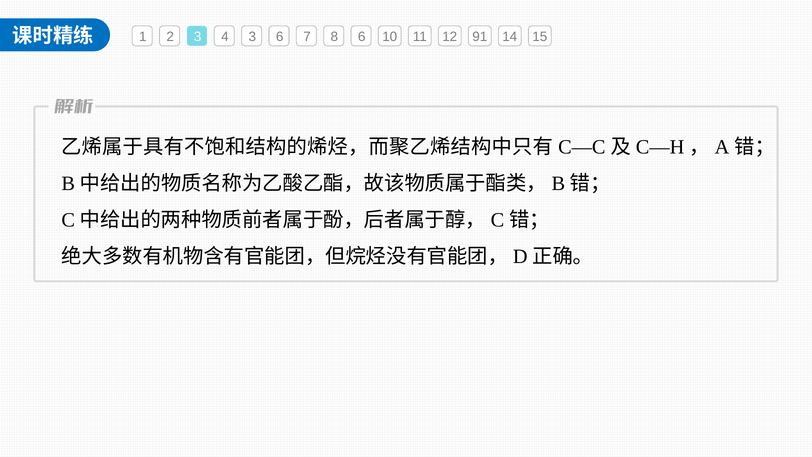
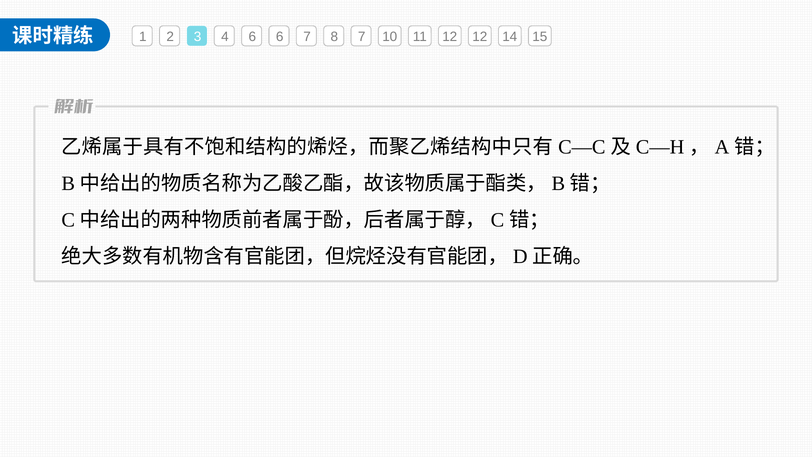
4 3: 3 -> 6
8 6: 6 -> 7
12 91: 91 -> 12
